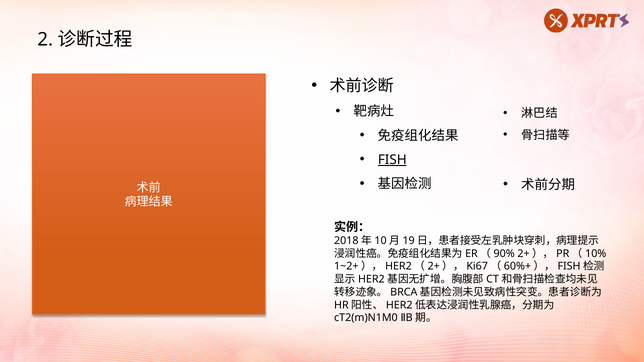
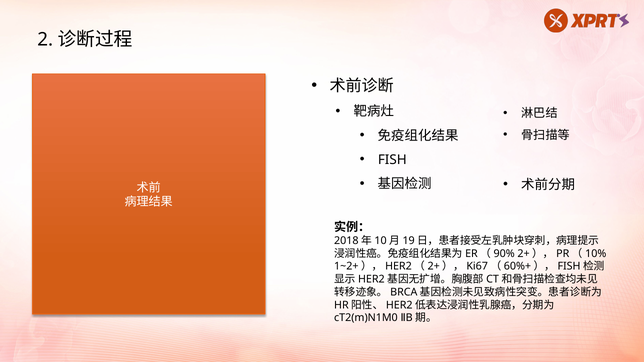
FISH underline: present -> none
